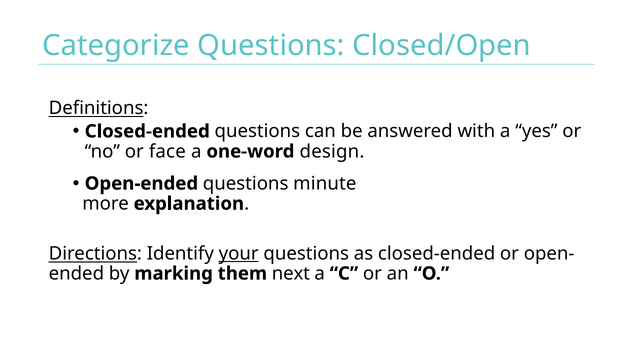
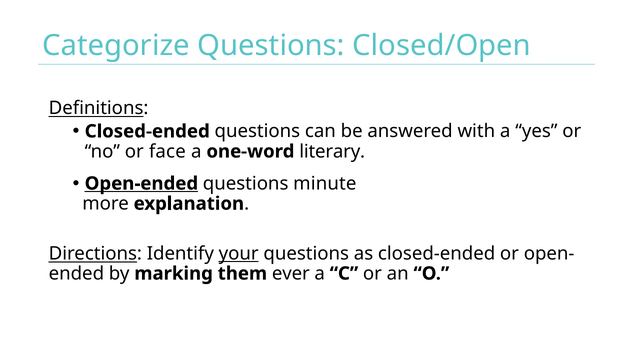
design: design -> literary
Open-ended underline: none -> present
next: next -> ever
